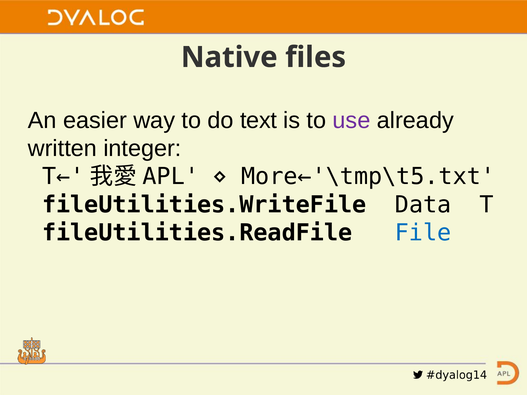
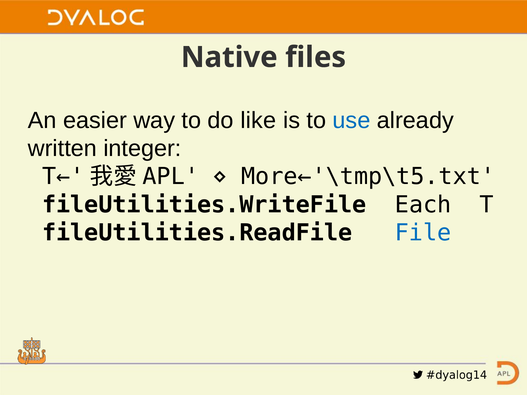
text: text -> like
use colour: purple -> blue
Data: Data -> Each
